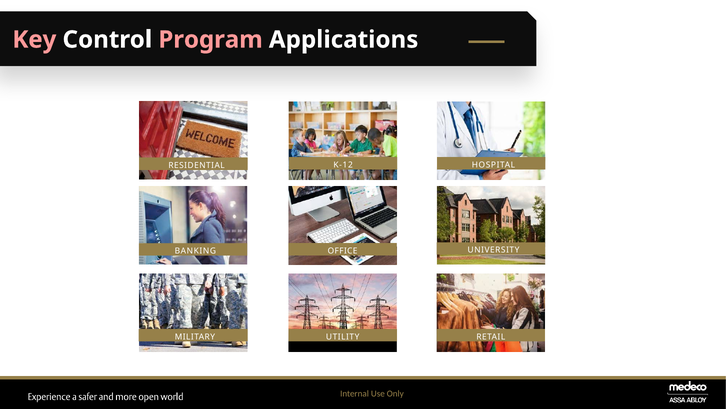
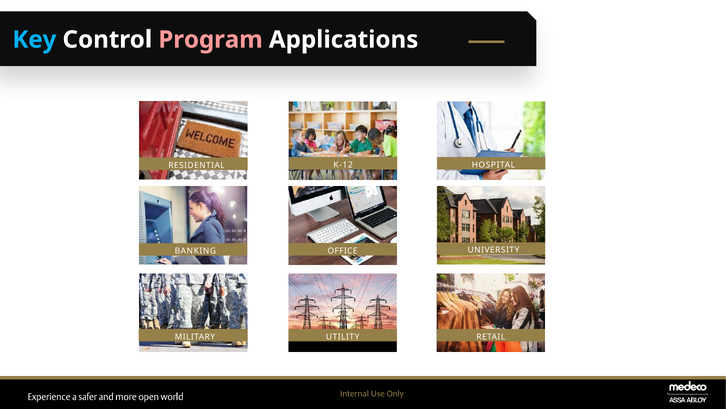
Key colour: pink -> light blue
